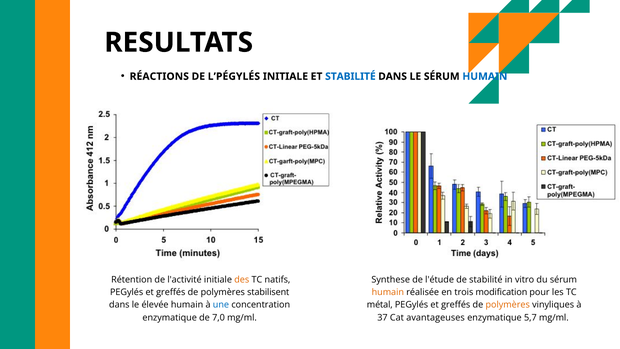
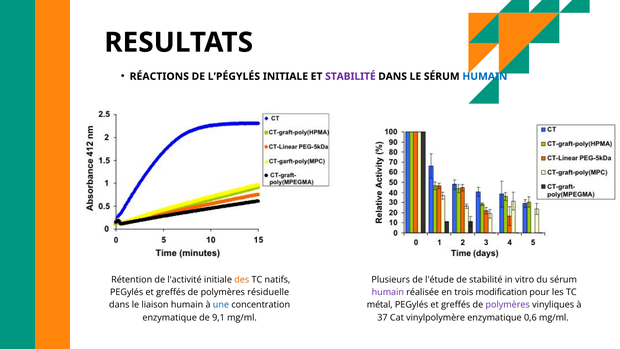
STABILITÉ at (350, 76) colour: blue -> purple
Synthese: Synthese -> Plusieurs
stabilisent: stabilisent -> résiduelle
humain at (388, 292) colour: orange -> purple
élevée: élevée -> liaison
polymères at (508, 305) colour: orange -> purple
7,0: 7,0 -> 9,1
avantageuses: avantageuses -> vinylpolymère
5,7: 5,7 -> 0,6
